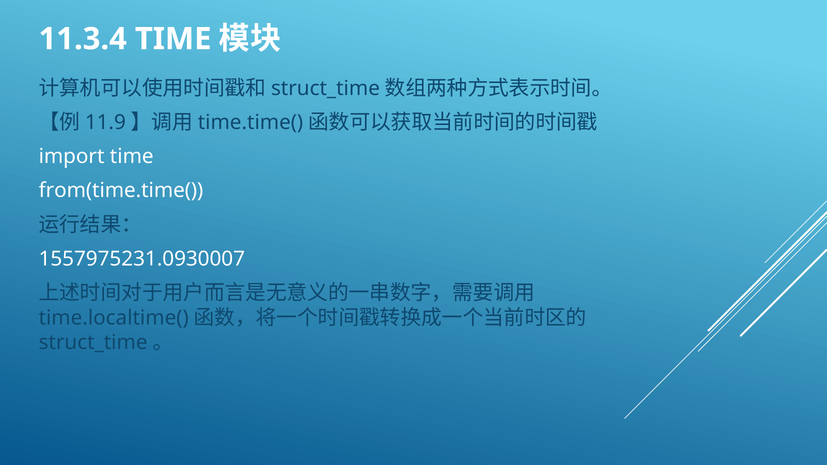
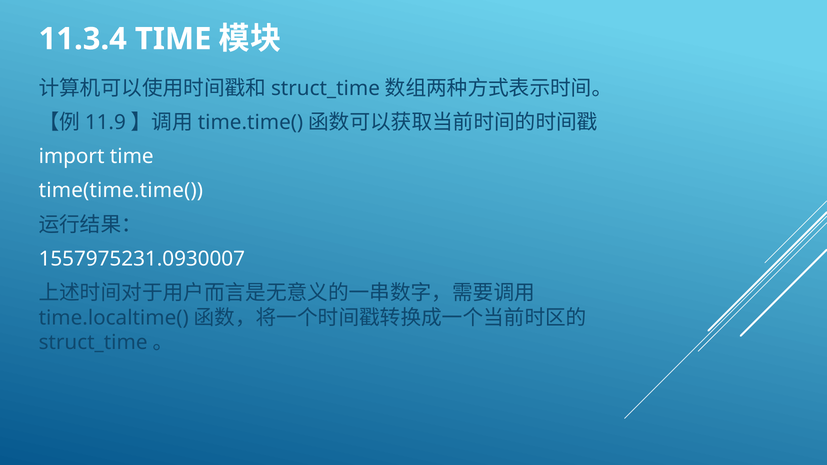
from(time.time(: from(time.time( -> time(time.time(
